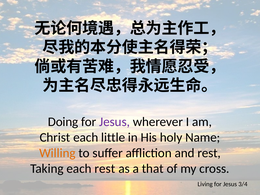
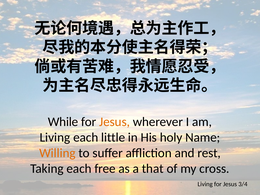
Doing: Doing -> While
Jesus at (115, 122) colour: purple -> orange
Christ at (55, 137): Christ -> Living
each rest: rest -> free
